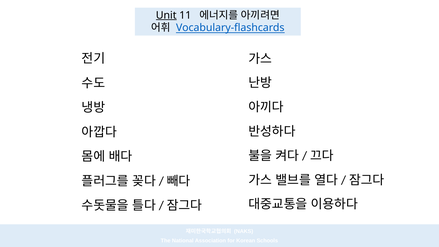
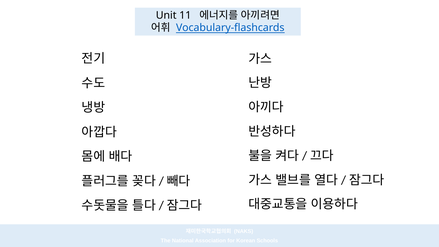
Unit underline: present -> none
